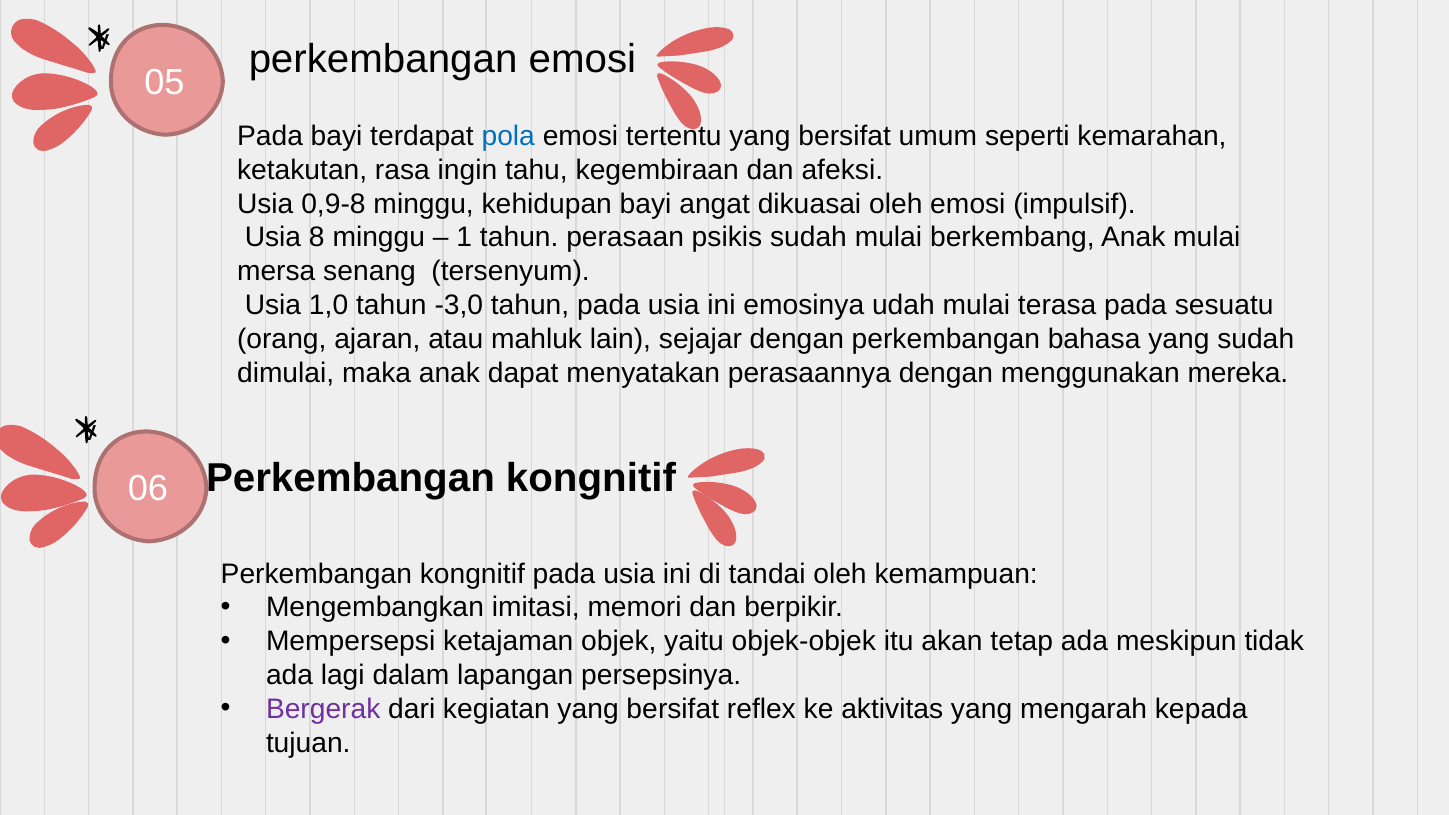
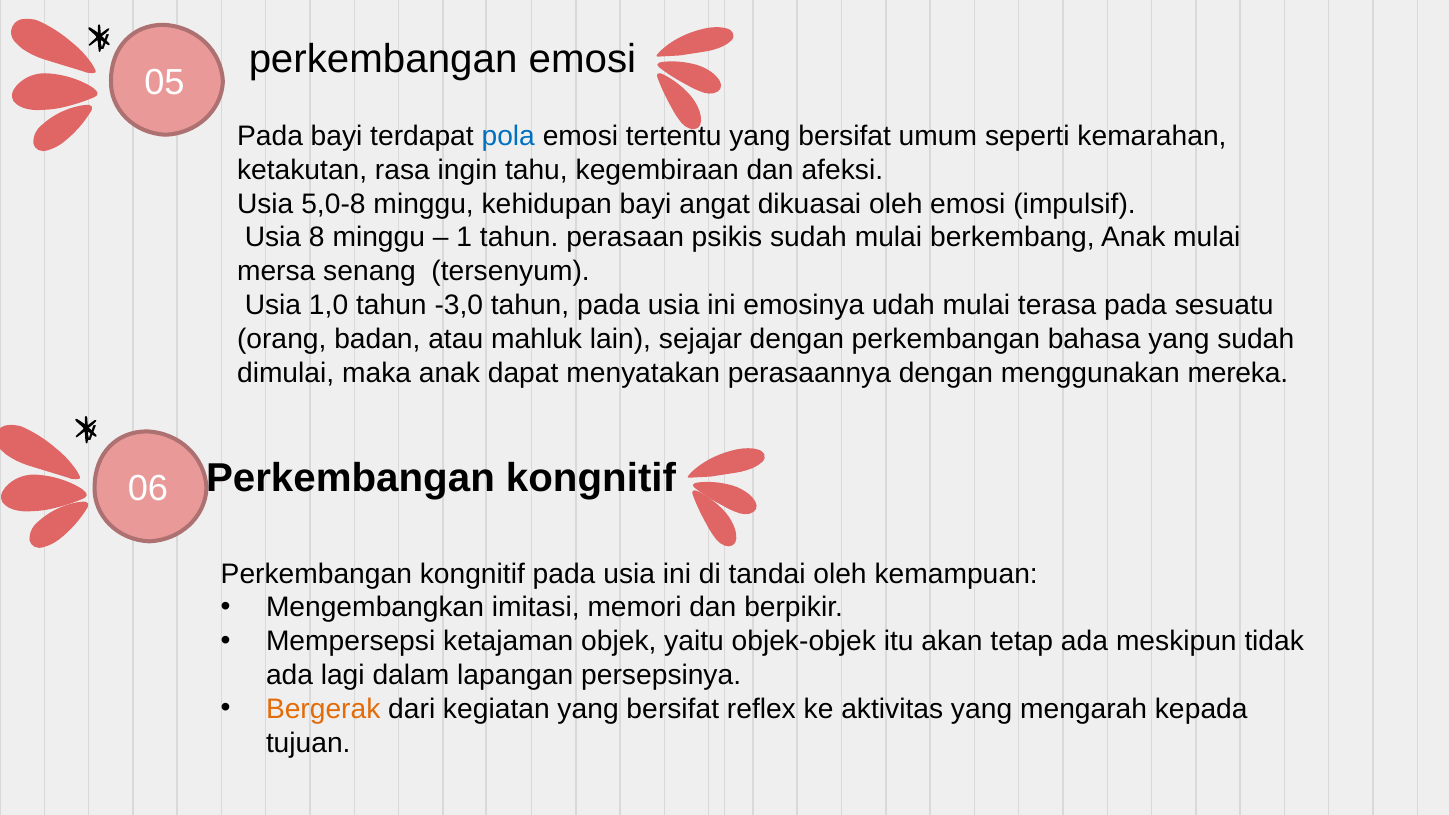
0,9-8: 0,9-8 -> 5,0-8
ajaran: ajaran -> badan
Bergerak colour: purple -> orange
